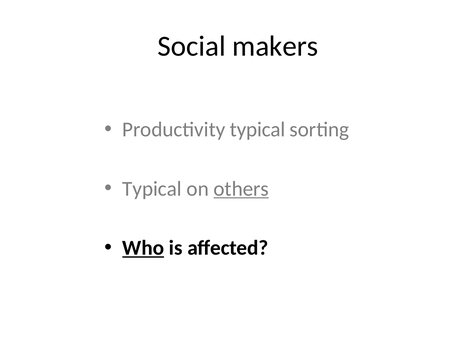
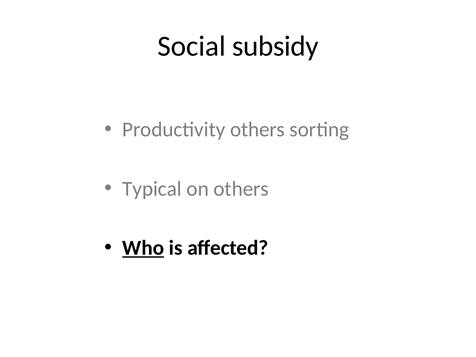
makers: makers -> subsidy
Productivity typical: typical -> others
others at (241, 189) underline: present -> none
